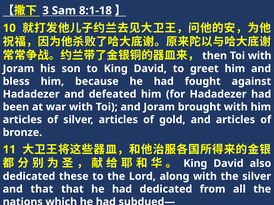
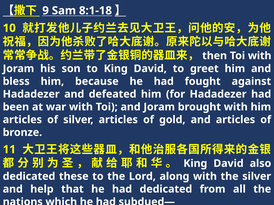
3: 3 -> 9
and that: that -> help
